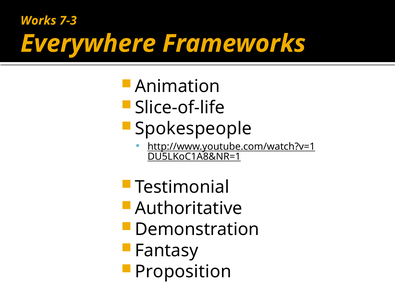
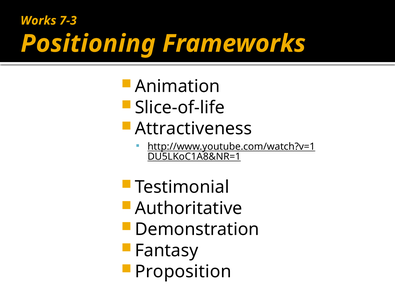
Everywhere: Everywhere -> Positioning
Spokespeople: Spokespeople -> Attractiveness
